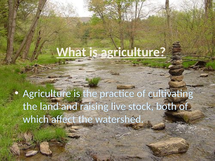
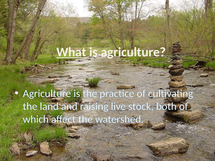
agriculture at (133, 52) underline: present -> none
